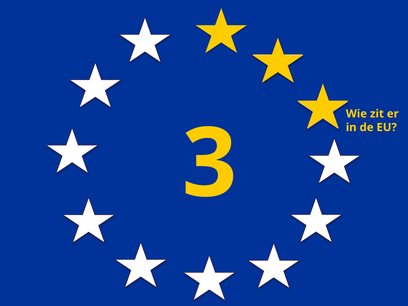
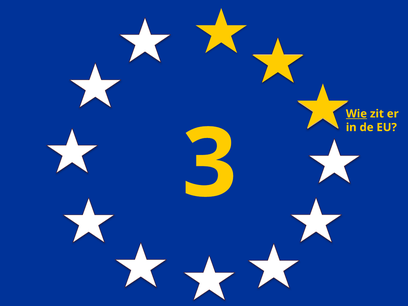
Wie underline: none -> present
